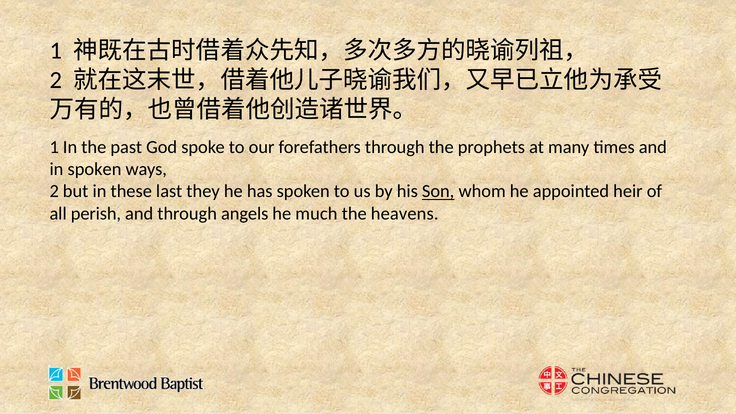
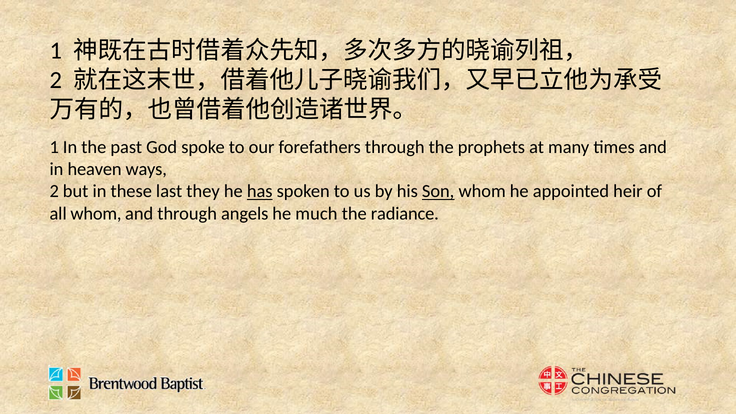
in spoken: spoken -> heaven
has underline: none -> present
all perish: perish -> whom
heavens: heavens -> radiance
